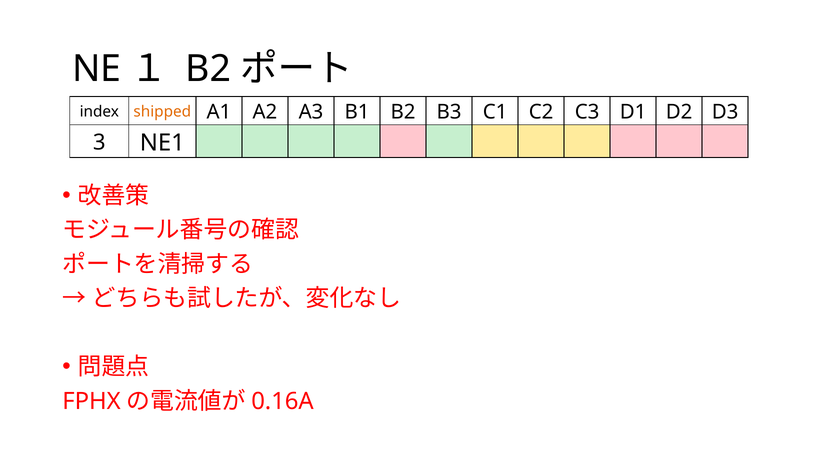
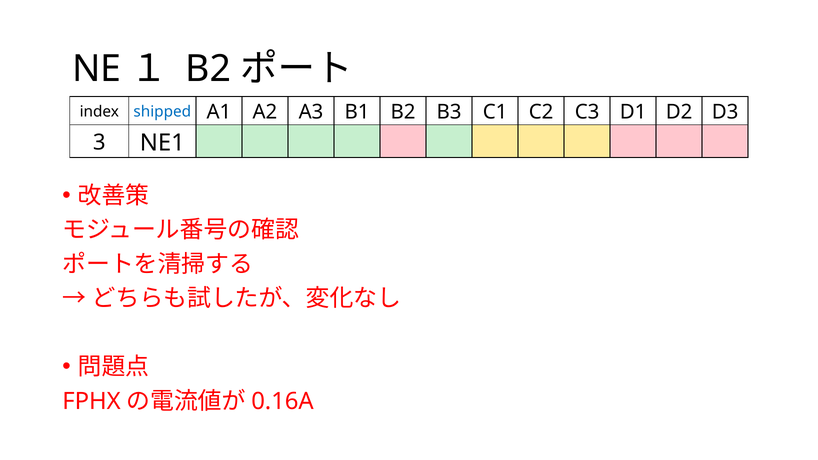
shipped colour: orange -> blue
